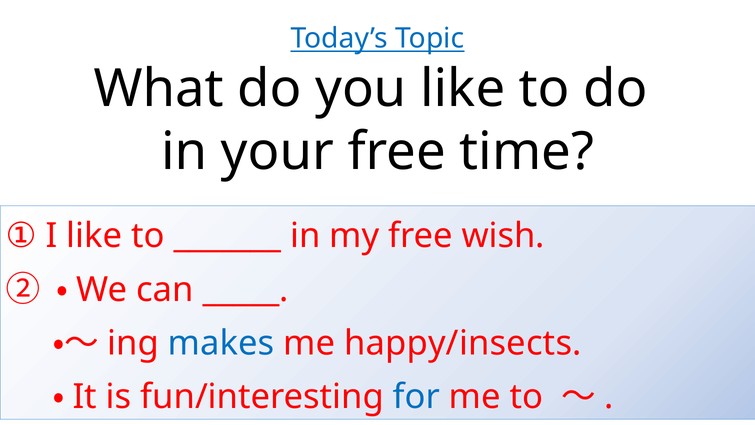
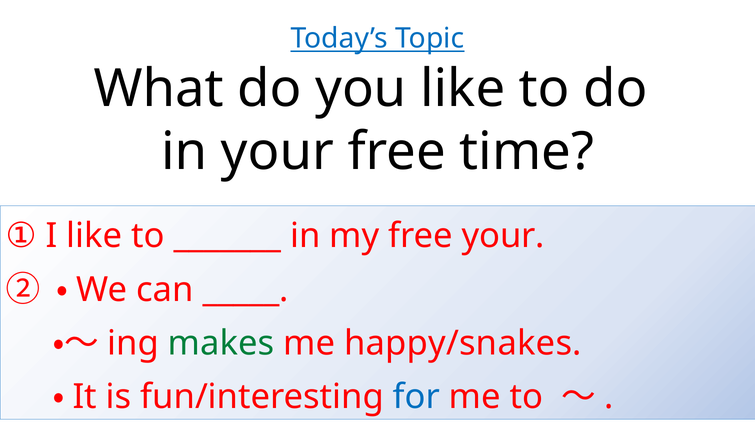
free wish: wish -> your
makes colour: blue -> green
happy/insects: happy/insects -> happy/snakes
